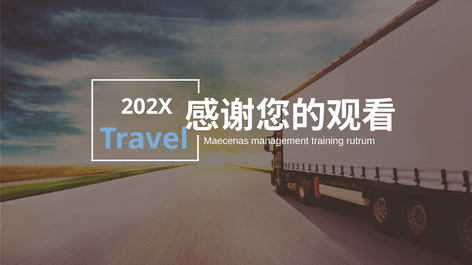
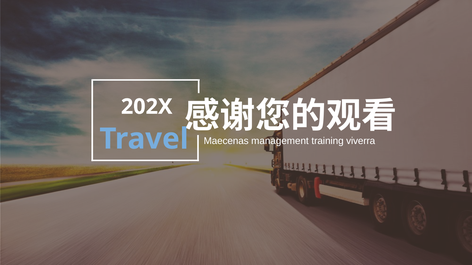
rutrum: rutrum -> viverra
